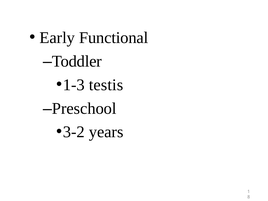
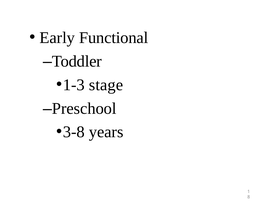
testis: testis -> stage
3-2: 3-2 -> 3-8
